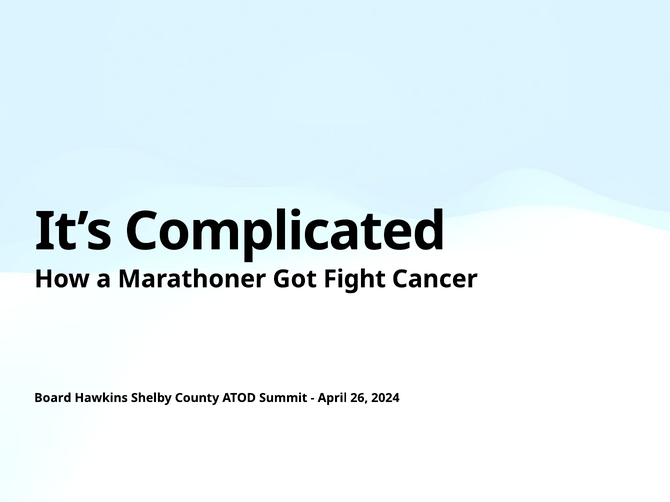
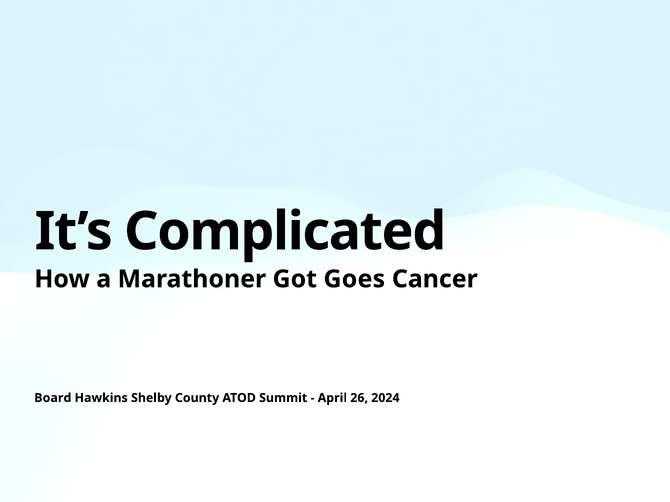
Fight: Fight -> Goes
